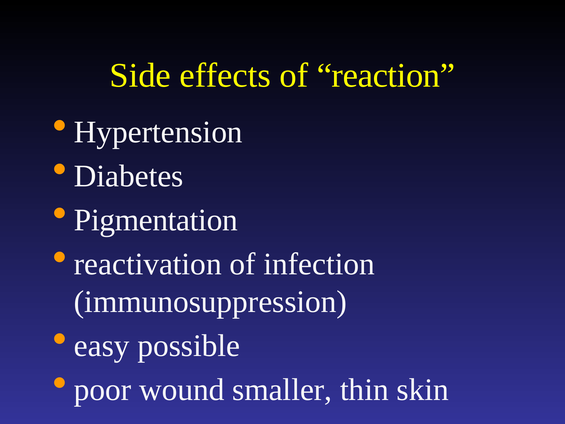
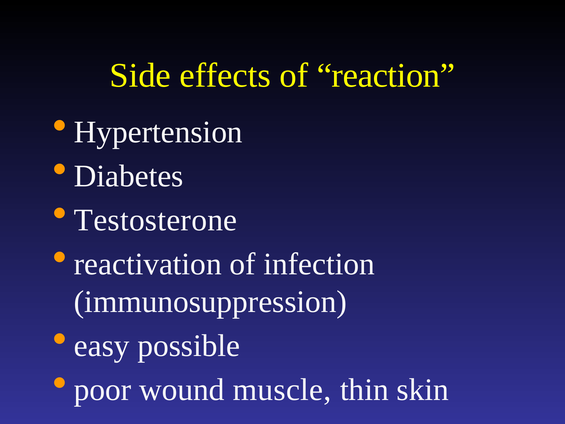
Pigmentation: Pigmentation -> Testosterone
smaller: smaller -> muscle
